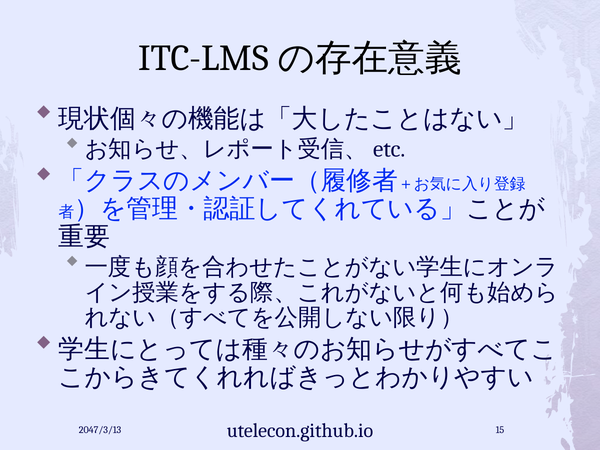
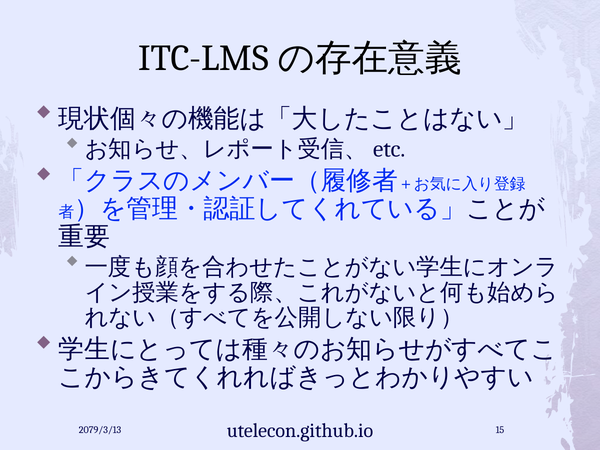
2047/3/13: 2047/3/13 -> 2079/3/13
